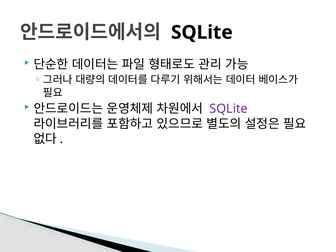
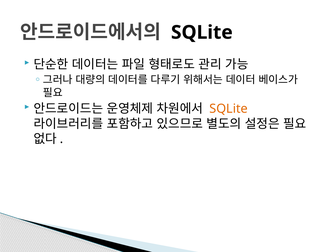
SQLite at (229, 109) colour: purple -> orange
